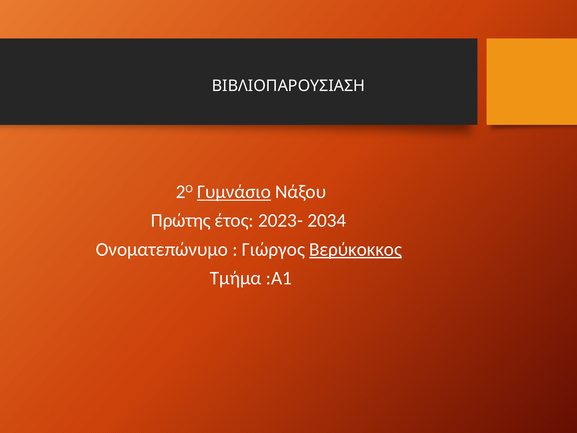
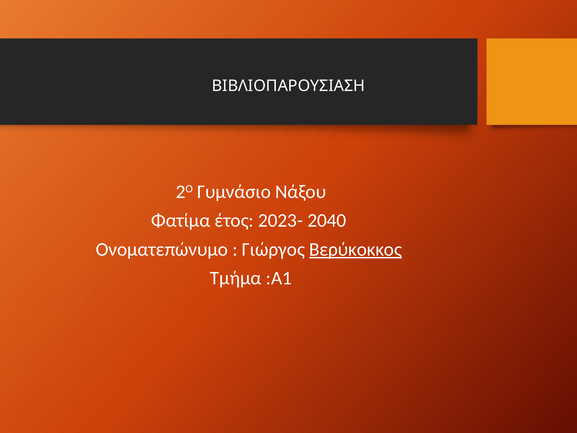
Γυμνάσιο underline: present -> none
Πρώτης: Πρώτης -> Φατίμα
2034: 2034 -> 2040
